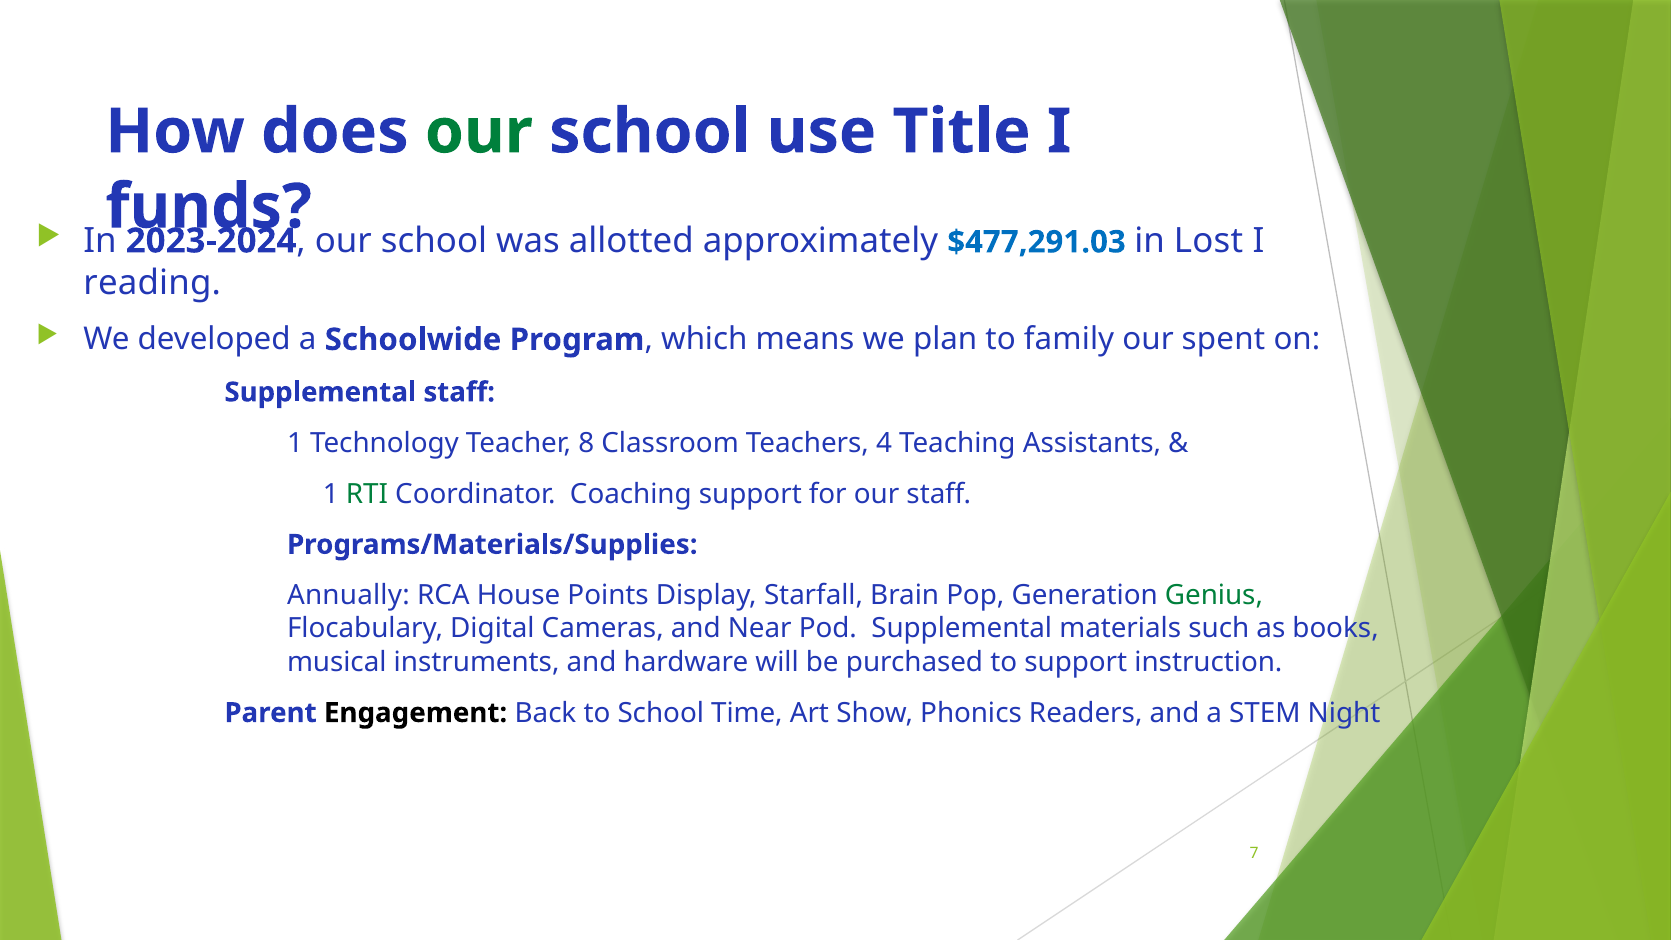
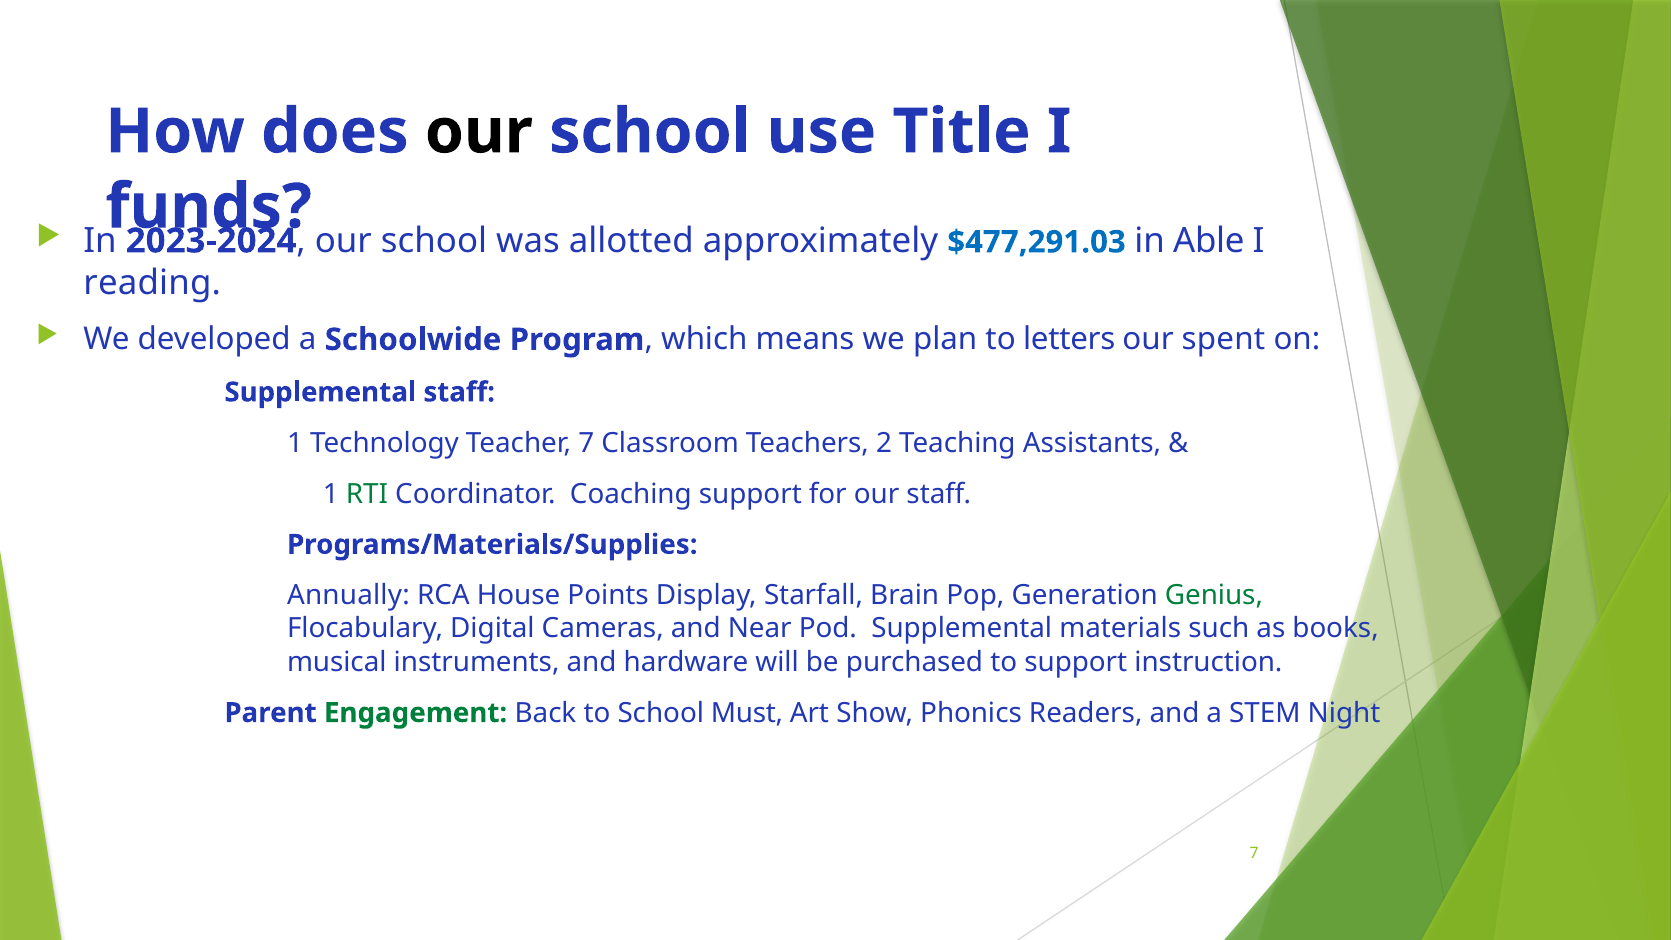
our at (479, 132) colour: green -> black
Lost: Lost -> Able
family: family -> letters
Teacher 8: 8 -> 7
4: 4 -> 2
Engagement colour: black -> green
Time: Time -> Must
